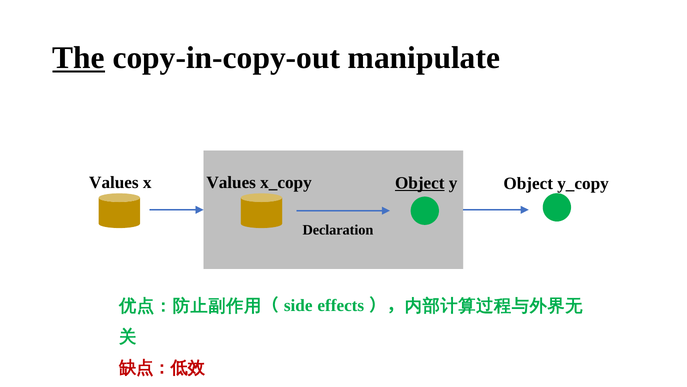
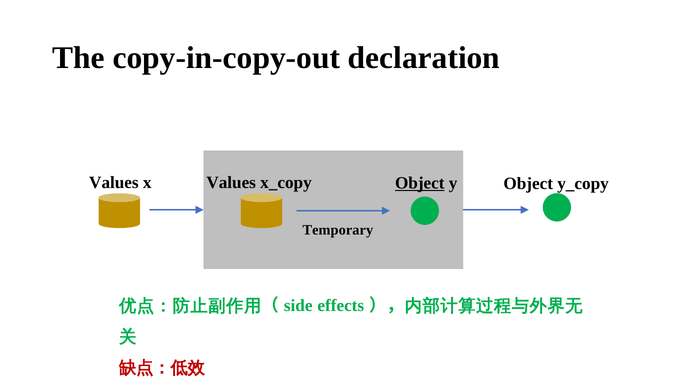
The underline: present -> none
manipulate: manipulate -> declaration
Declaration: Declaration -> Temporary
